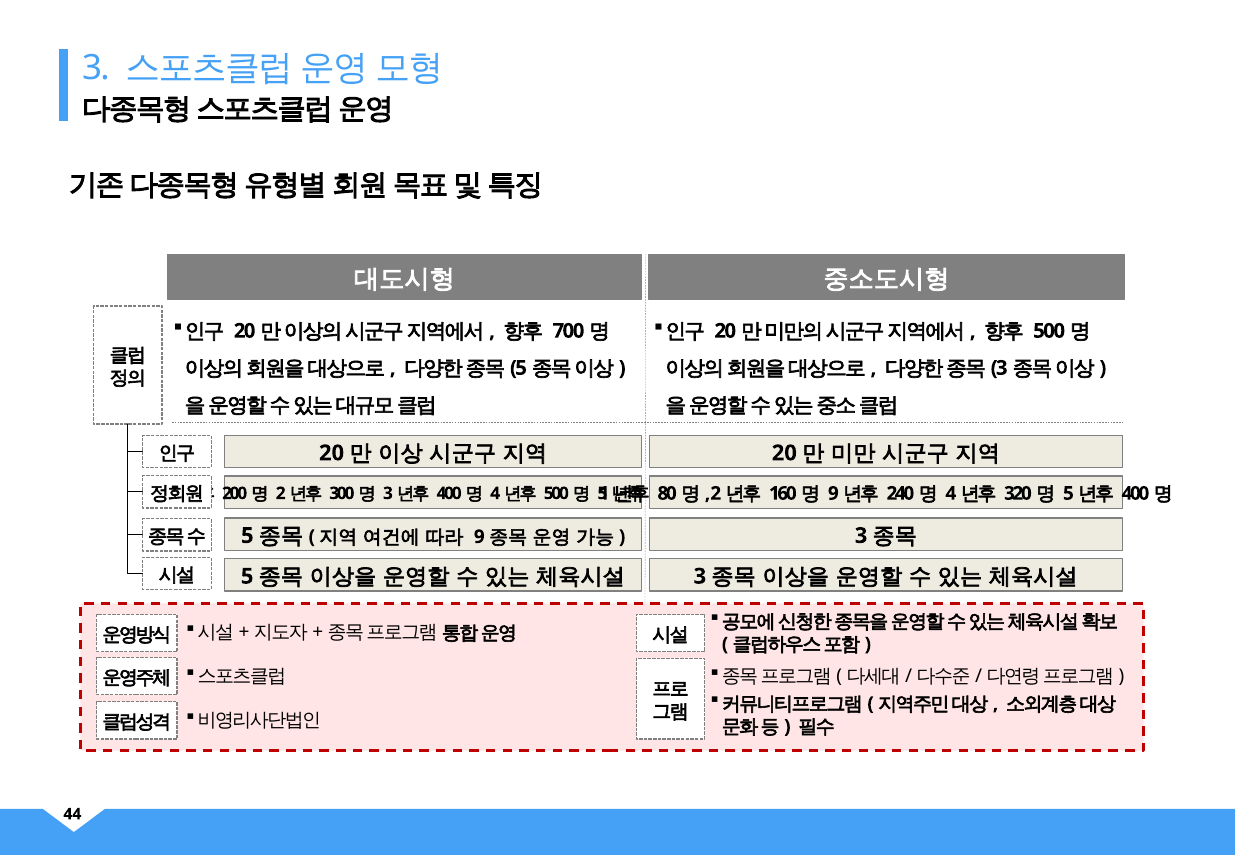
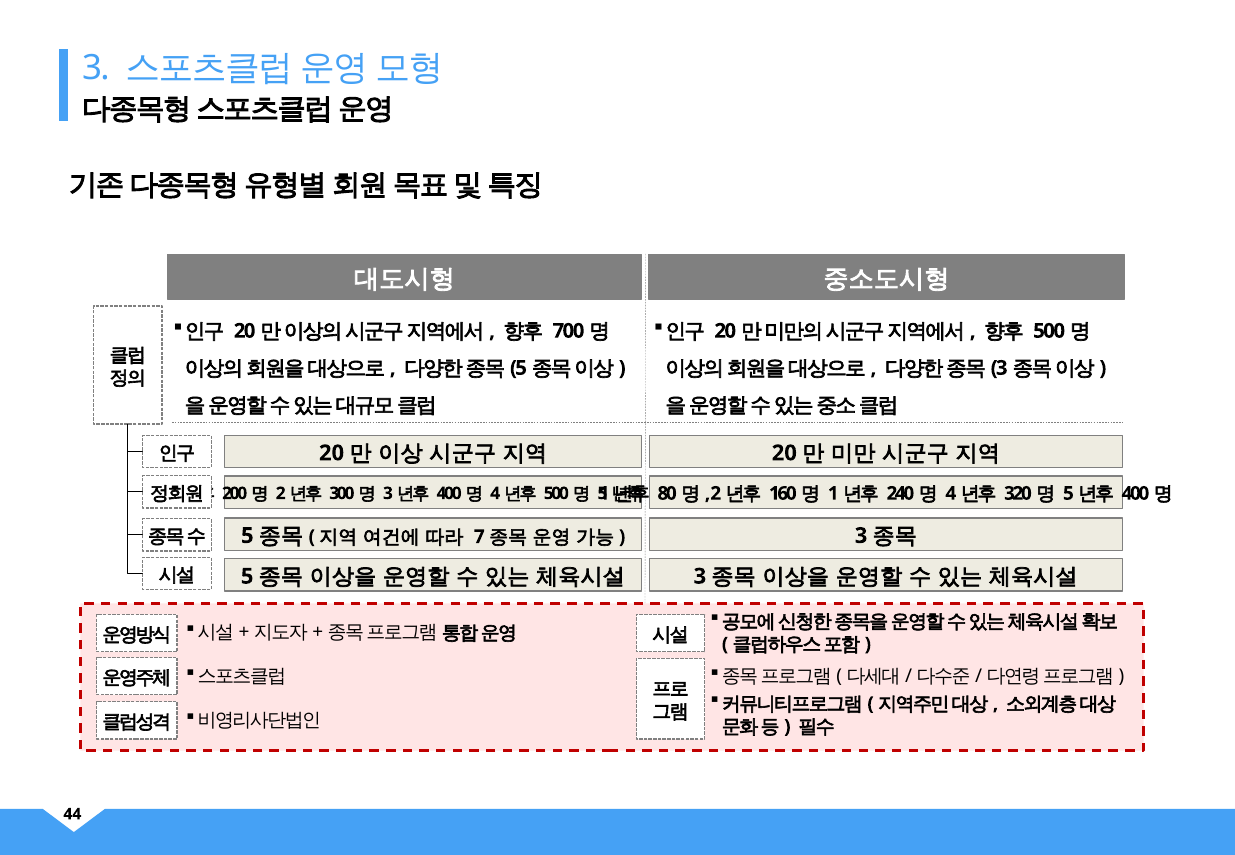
9 at (833, 493): 9 -> 1
9 at (479, 537): 9 -> 7
